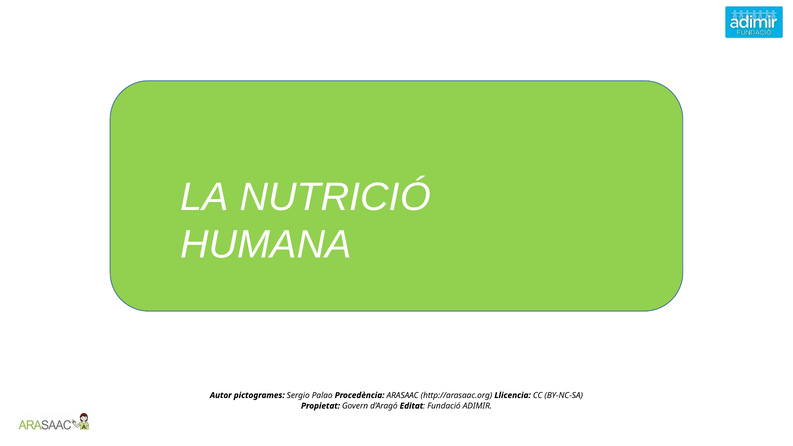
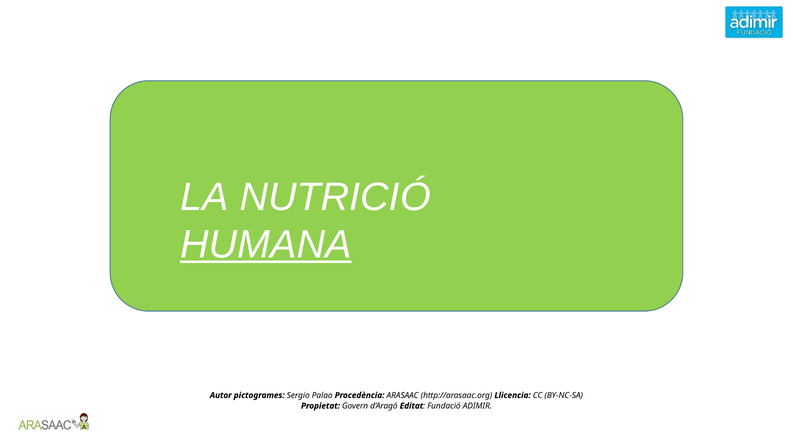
HUMANA underline: none -> present
